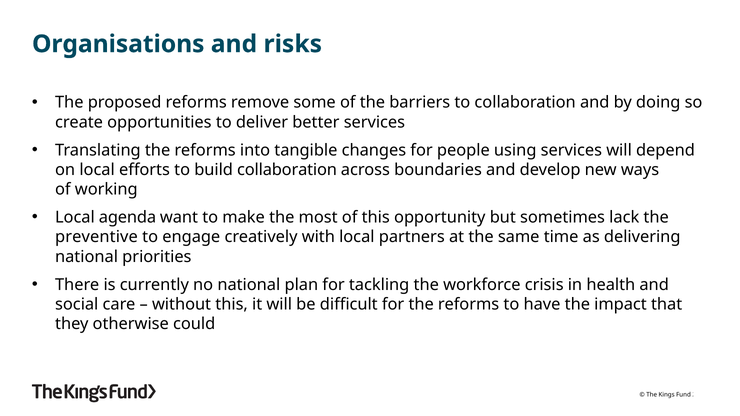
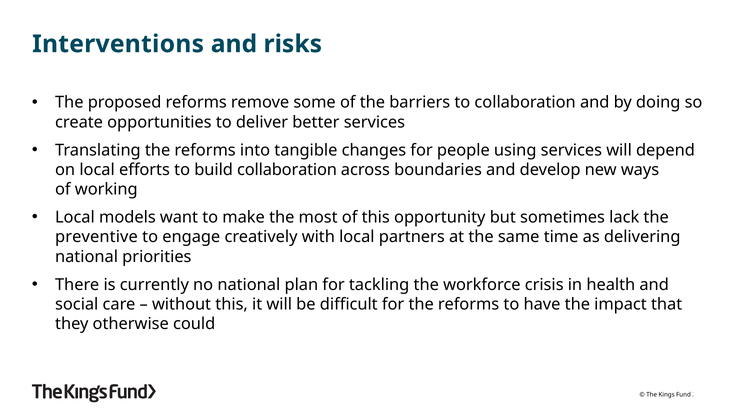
Organisations: Organisations -> Interventions
agenda: agenda -> models
